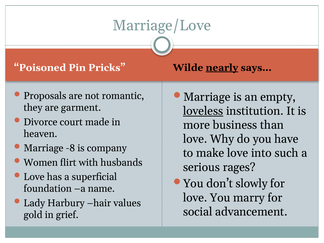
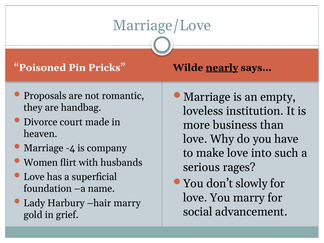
garment: garment -> handbag
loveless underline: present -> none
-8: -8 -> -4
hair values: values -> marry
